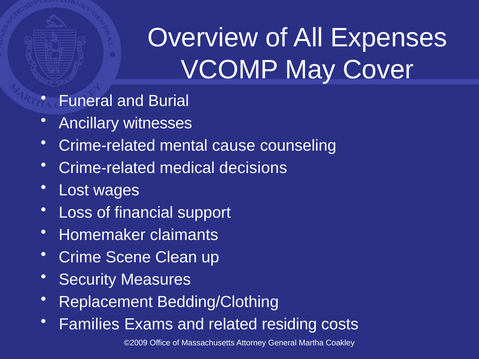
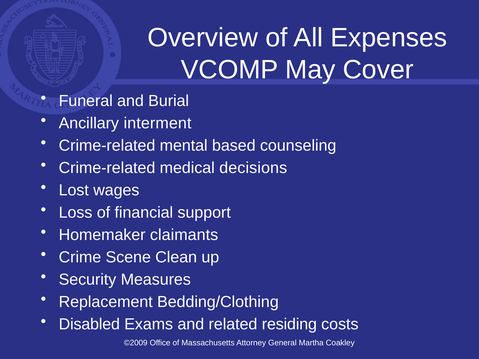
witnesses: witnesses -> interment
cause: cause -> based
Families: Families -> Disabled
